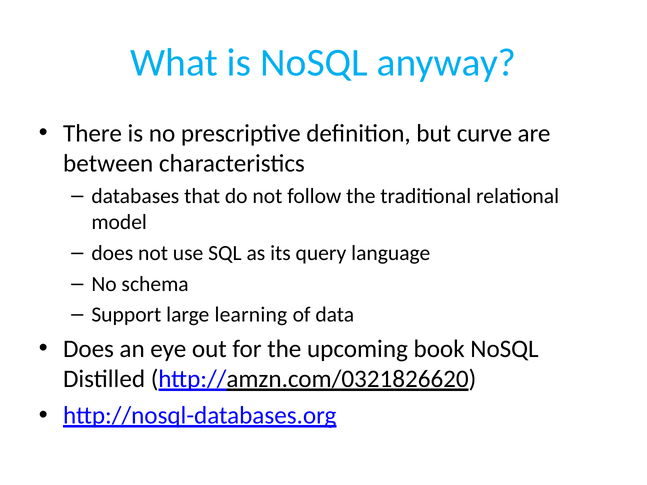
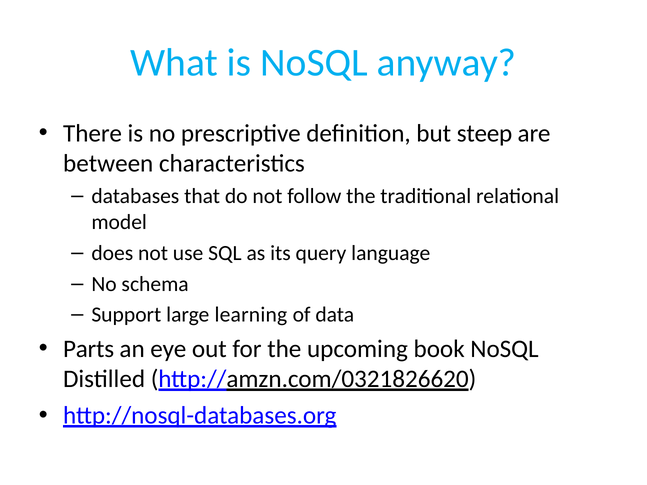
curve: curve -> steep
Does at (89, 349): Does -> Parts
